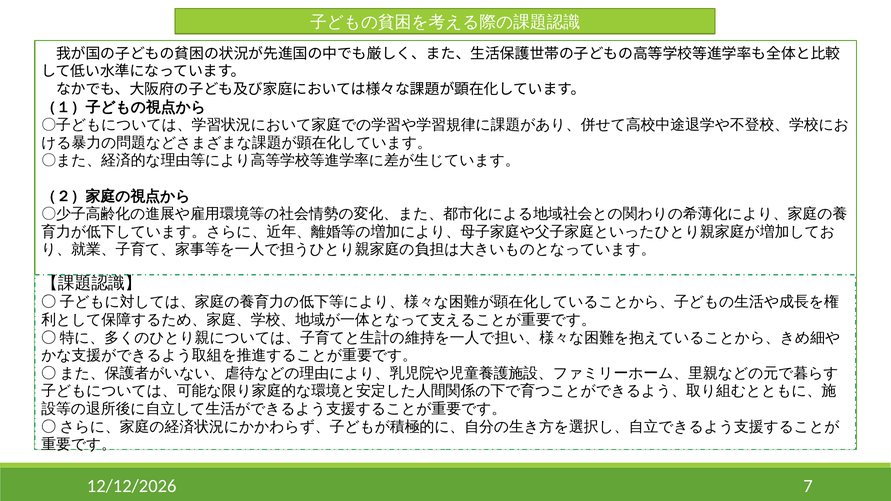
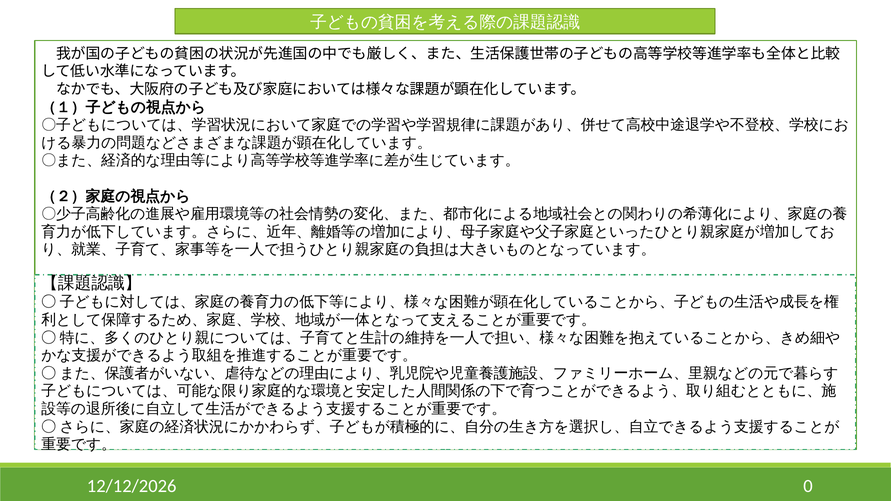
7: 7 -> 0
